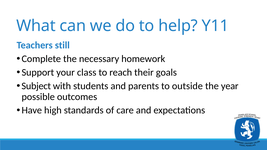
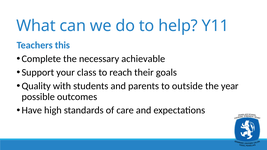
still: still -> this
homework: homework -> achievable
Subject: Subject -> Quality
